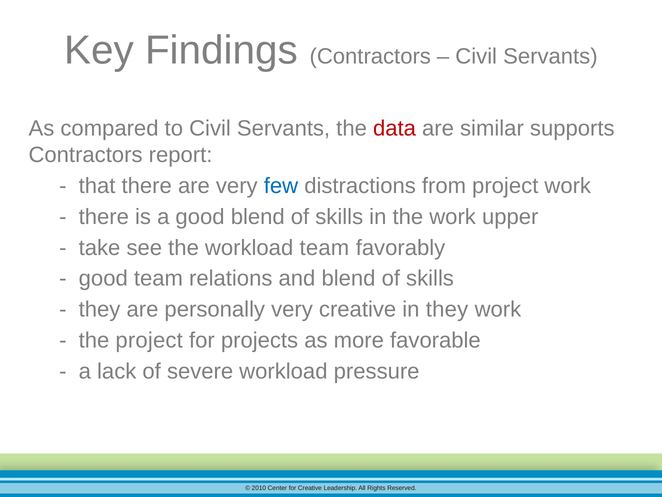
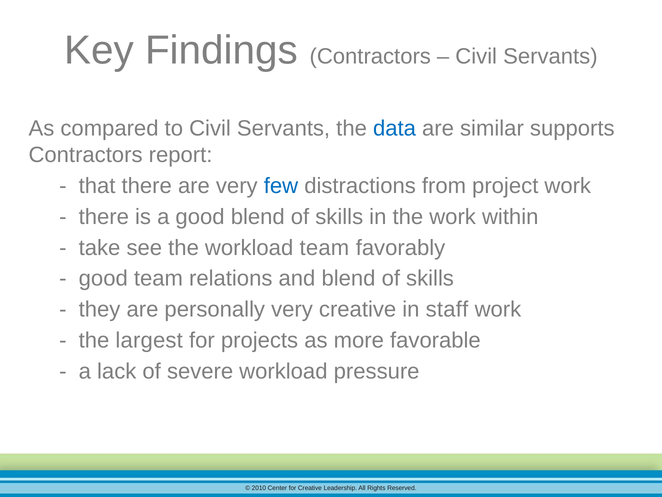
data colour: red -> blue
upper: upper -> within
in they: they -> staff
the project: project -> largest
